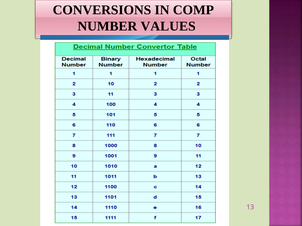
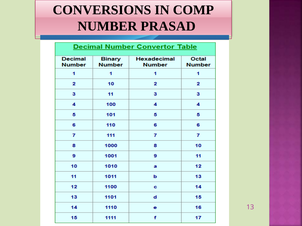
VALUES: VALUES -> PRASAD
